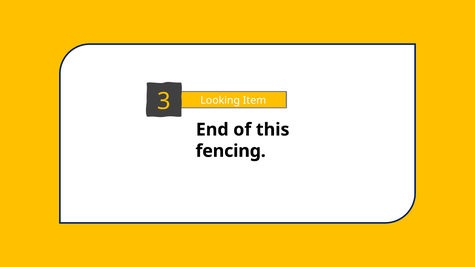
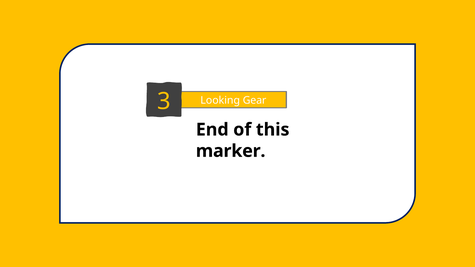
Item: Item -> Gear
fencing: fencing -> marker
